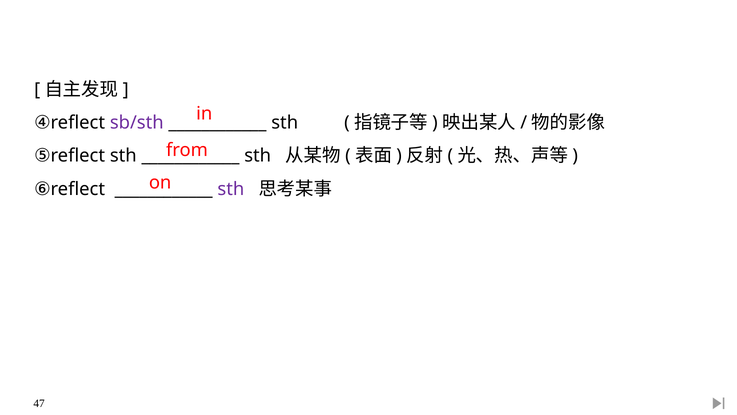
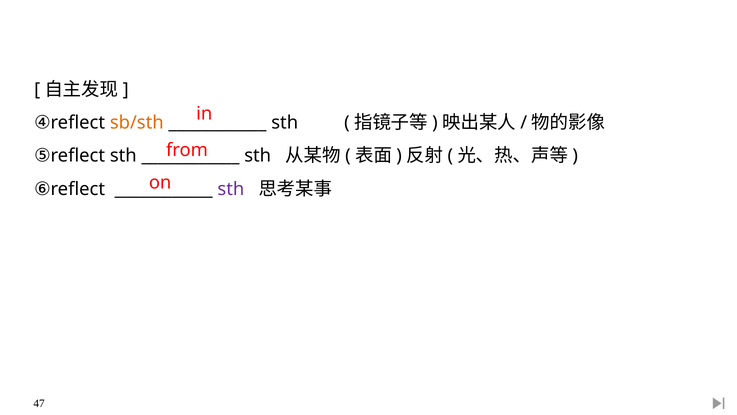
sb/sth colour: purple -> orange
